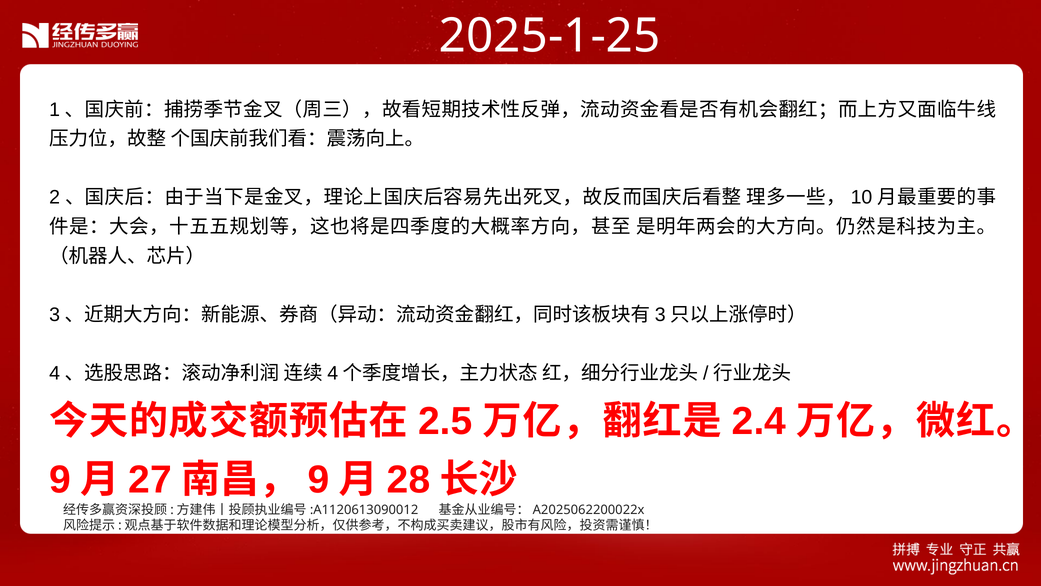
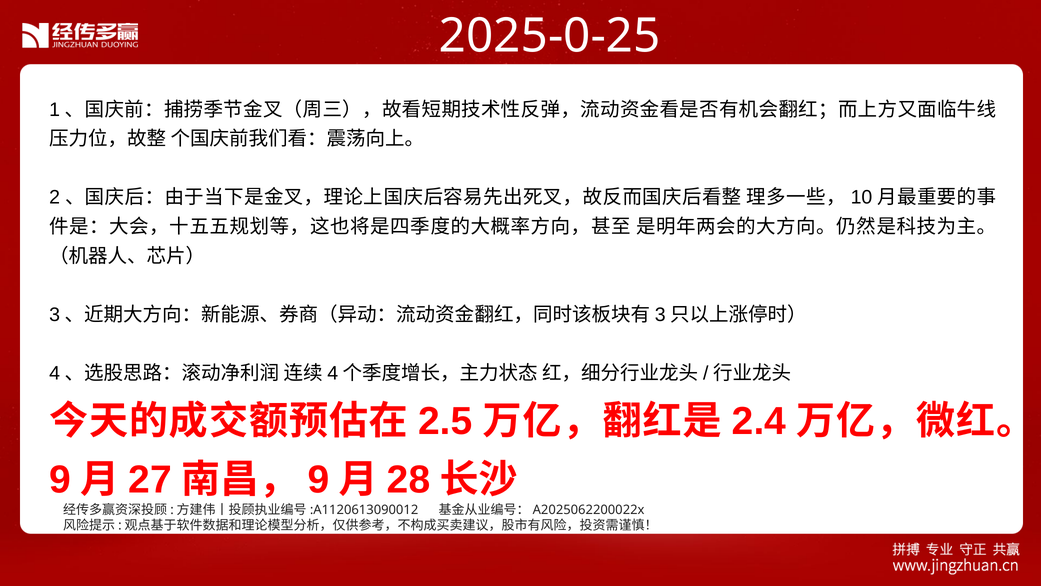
2025-1-25: 2025-1-25 -> 2025-0-25
